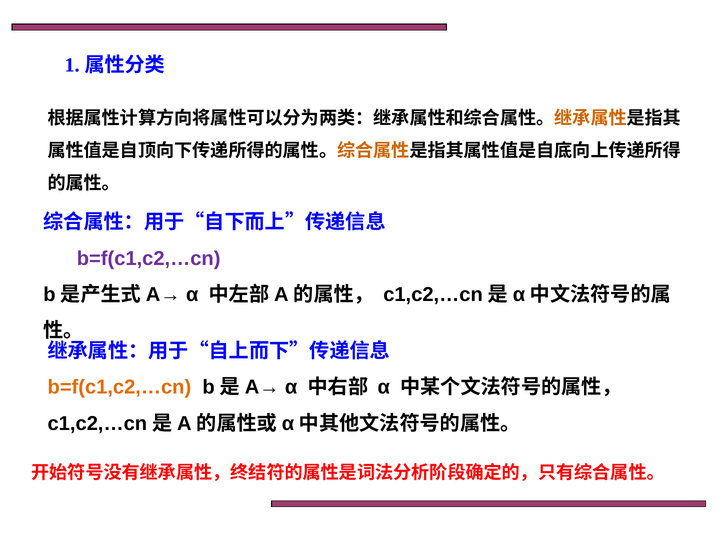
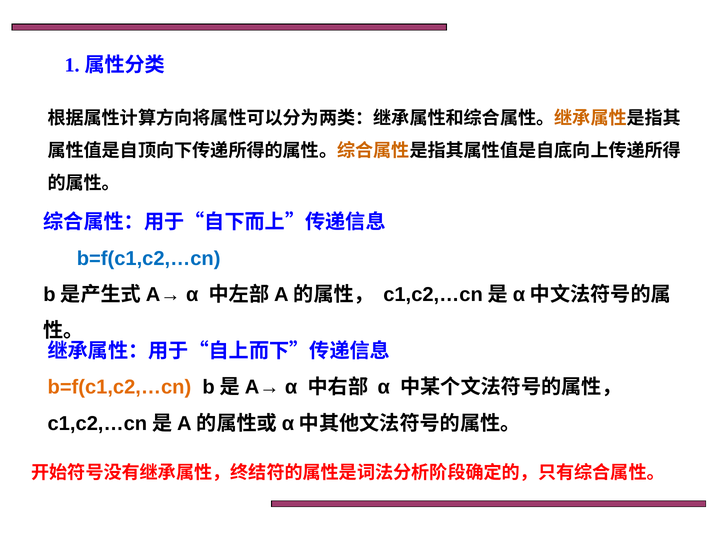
b=f(c1,c2,…cn at (149, 258) colour: purple -> blue
